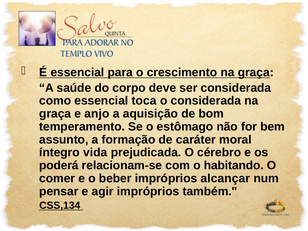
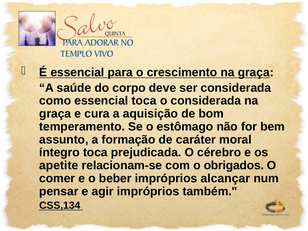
anjo: anjo -> cura
íntegro vida: vida -> toca
poderá: poderá -> apetite
habitando: habitando -> obrigados
